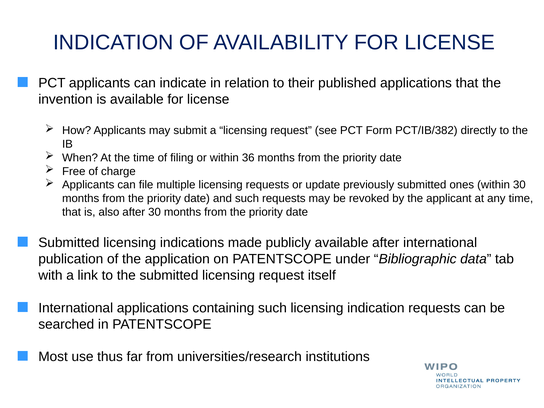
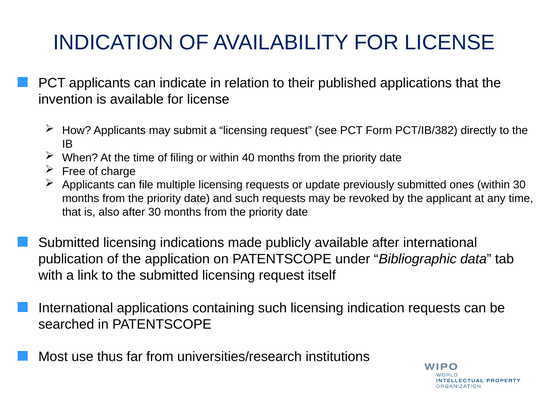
36: 36 -> 40
